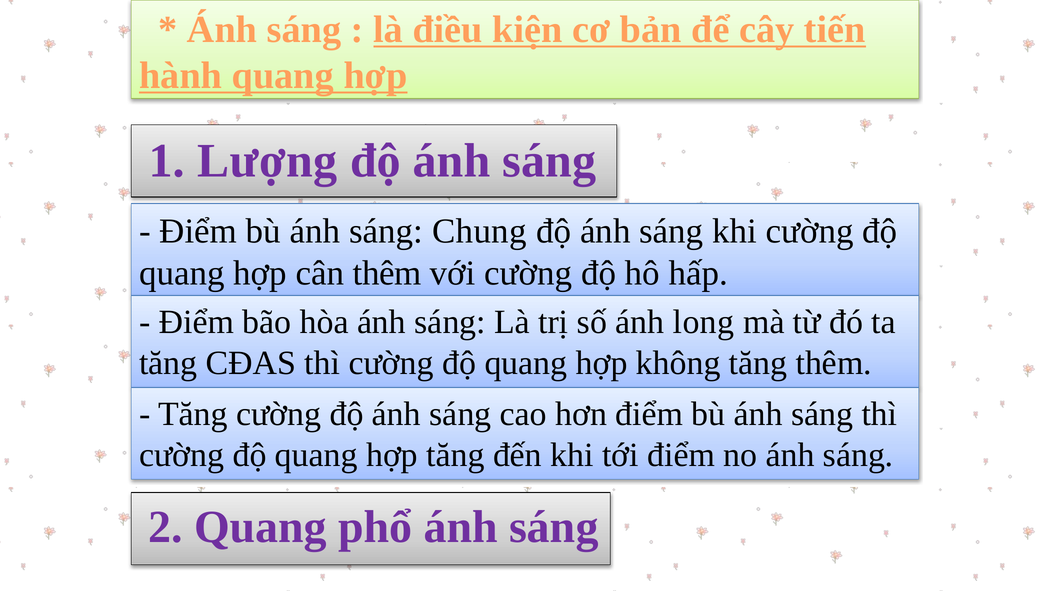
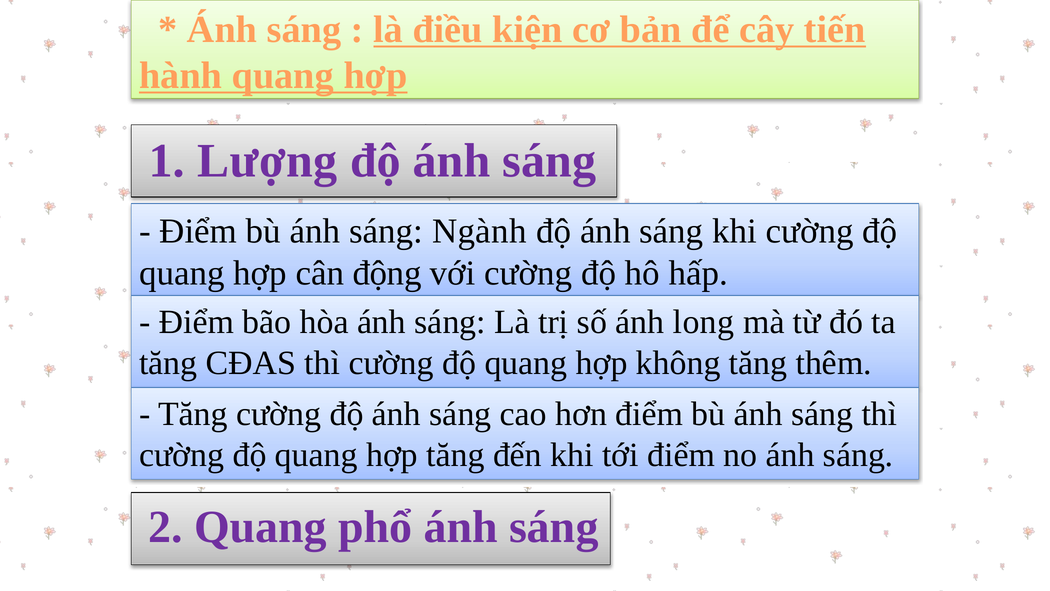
Chung: Chung -> Ngành
cân thêm: thêm -> động
